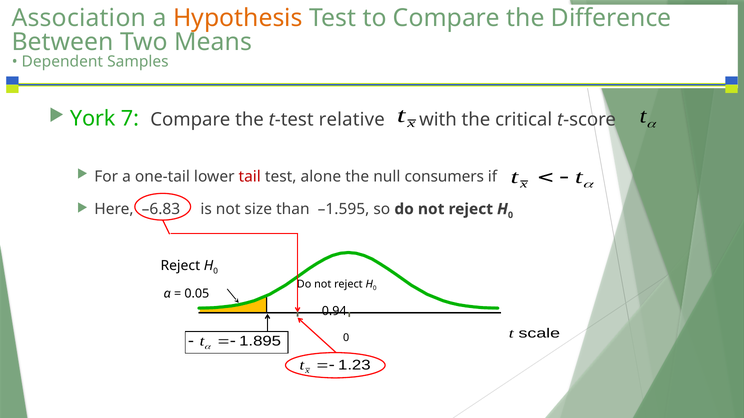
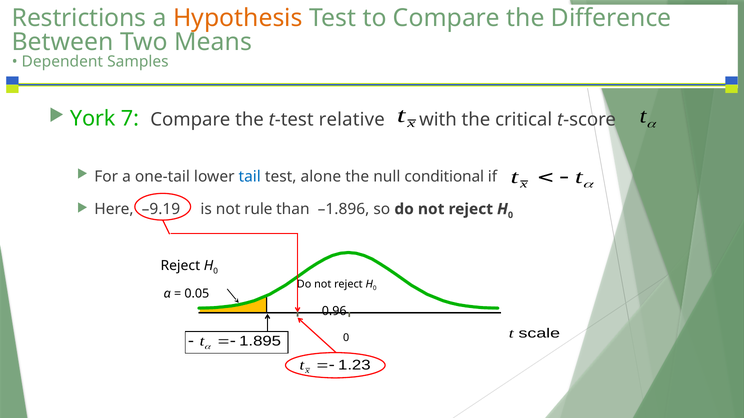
Association: Association -> Restrictions
tail colour: red -> blue
consumers: consumers -> conditional
–6.83: –6.83 -> –9.19
size: size -> rule
–1.595: –1.595 -> –1.896
0.94: 0.94 -> 0.96
